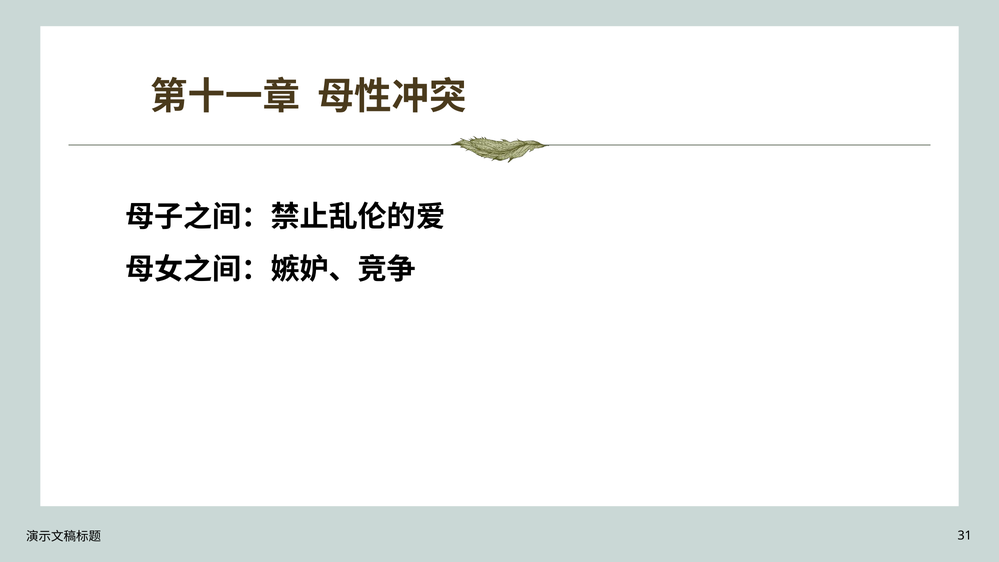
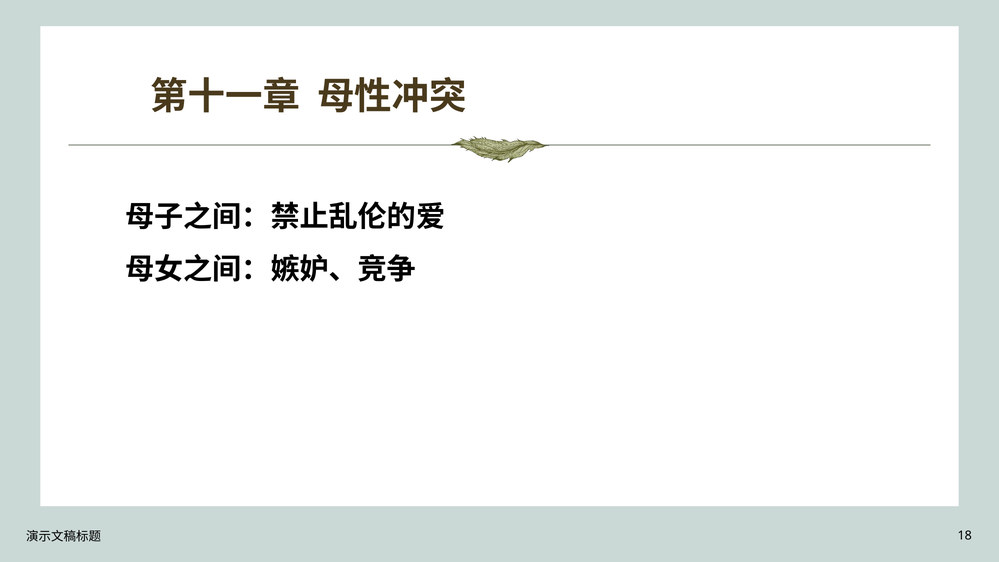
31: 31 -> 18
